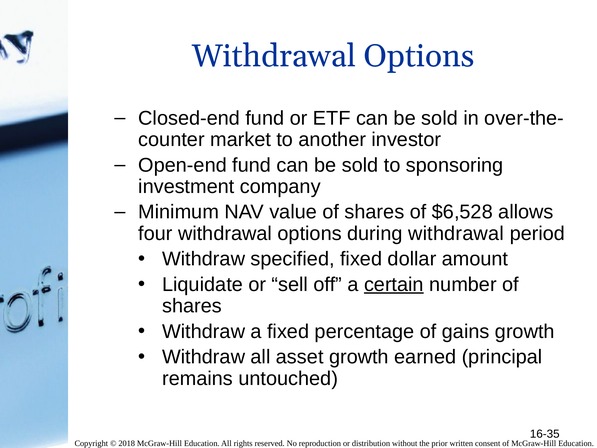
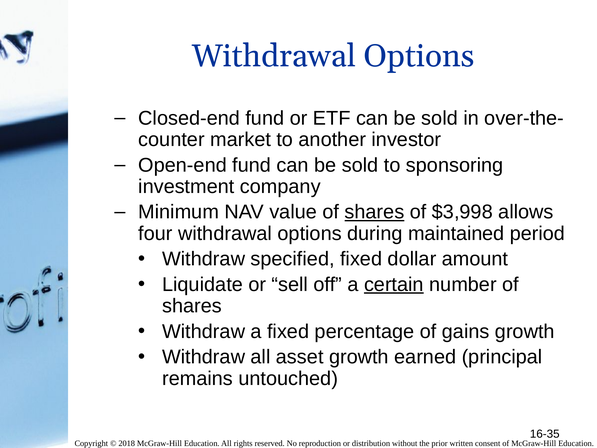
shares at (374, 212) underline: none -> present
$6,528: $6,528 -> $3,998
during withdrawal: withdrawal -> maintained
